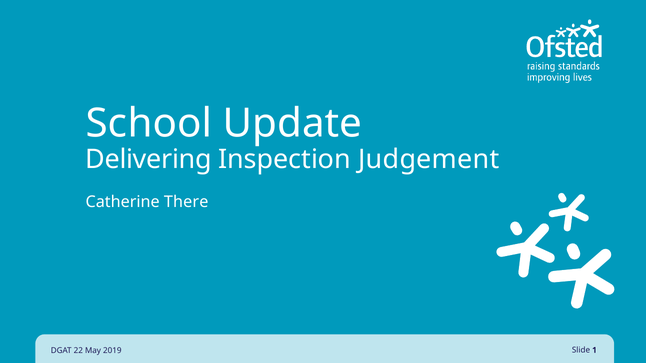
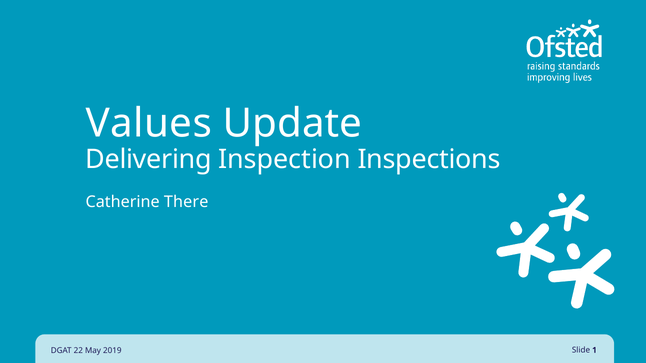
School: School -> Values
Judgement: Judgement -> Inspections
